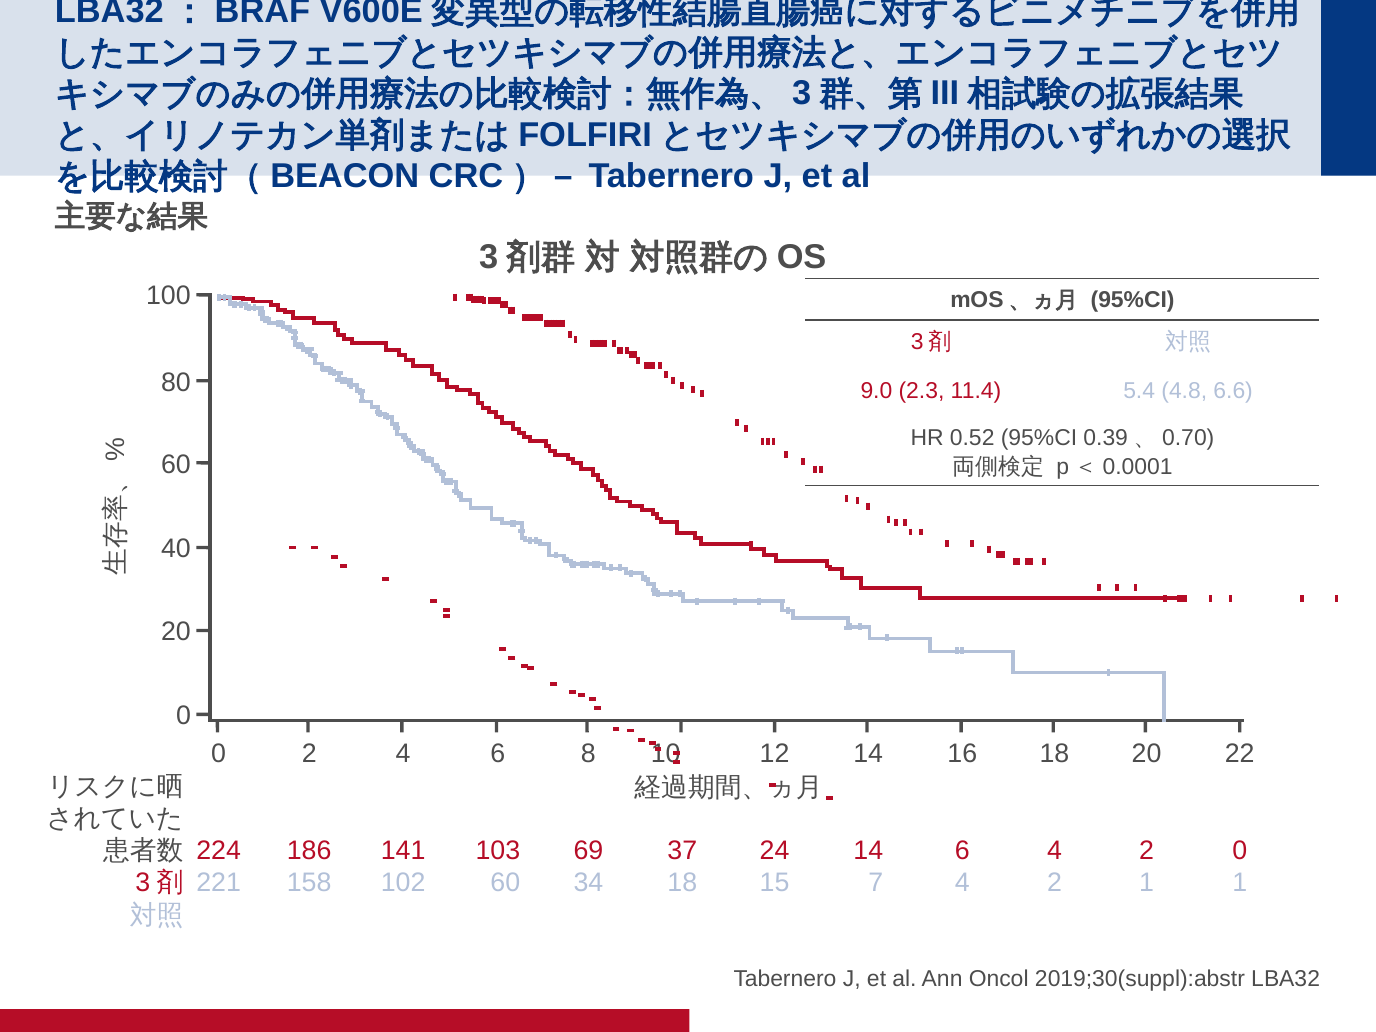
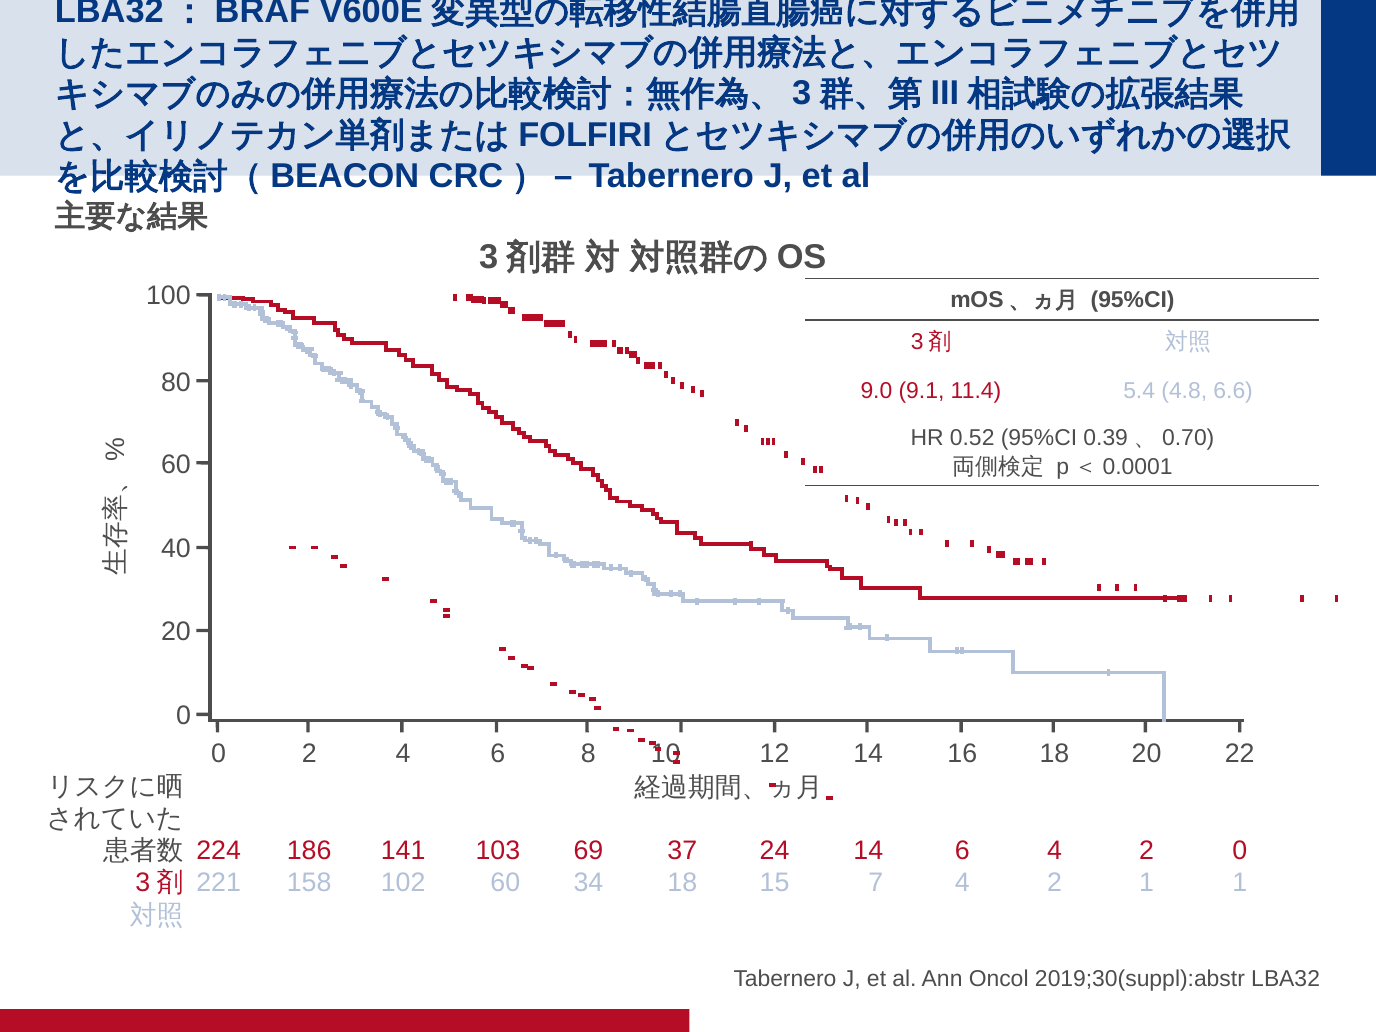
2.3: 2.3 -> 9.1
